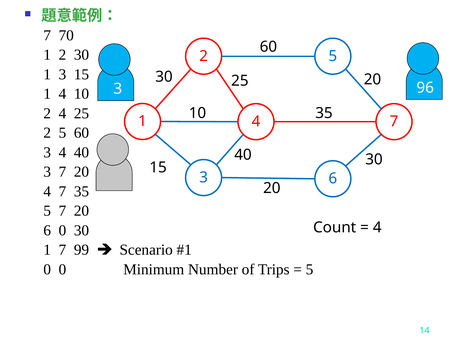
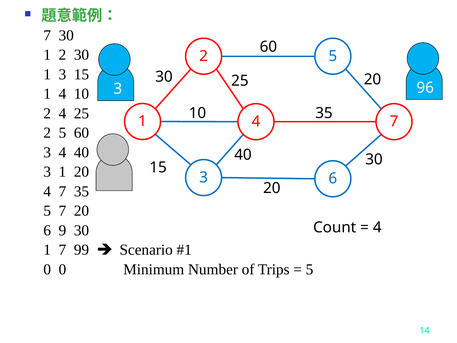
7 70: 70 -> 30
3 7: 7 -> 1
6 0: 0 -> 9
